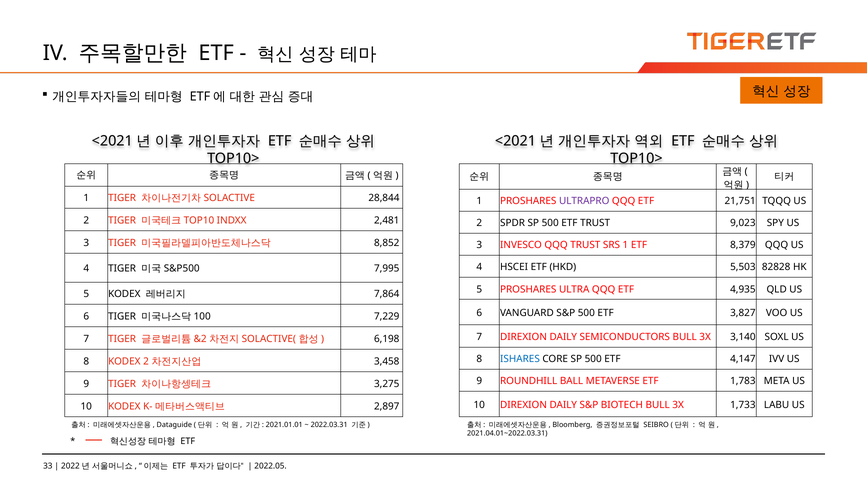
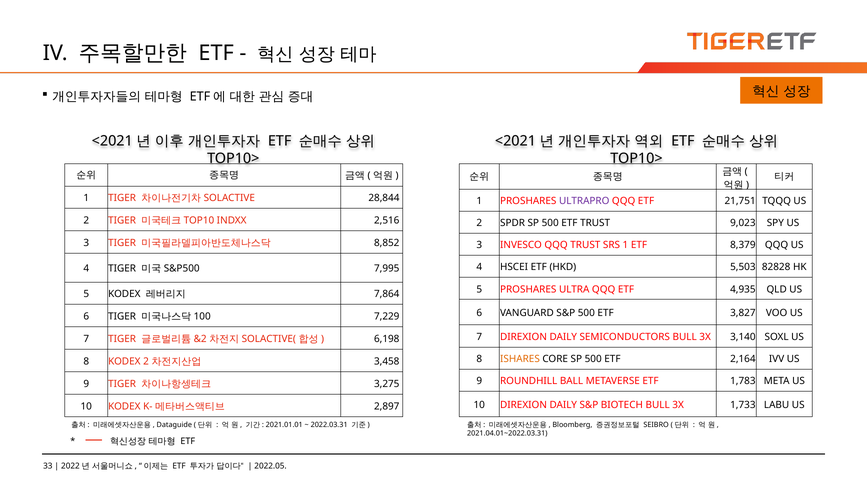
2,481: 2,481 -> 2,516
ISHARES colour: blue -> orange
4,147: 4,147 -> 2,164
